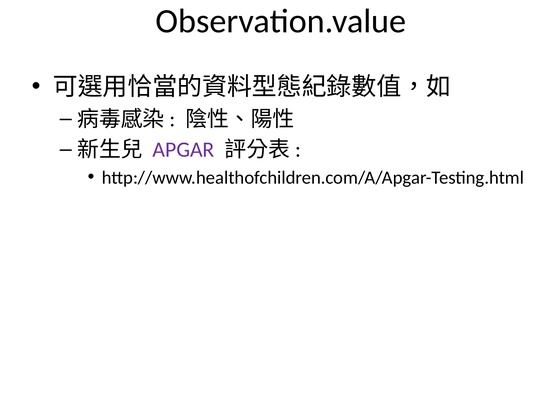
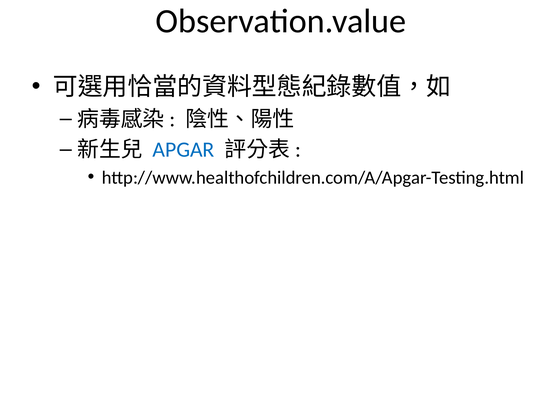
APGAR colour: purple -> blue
